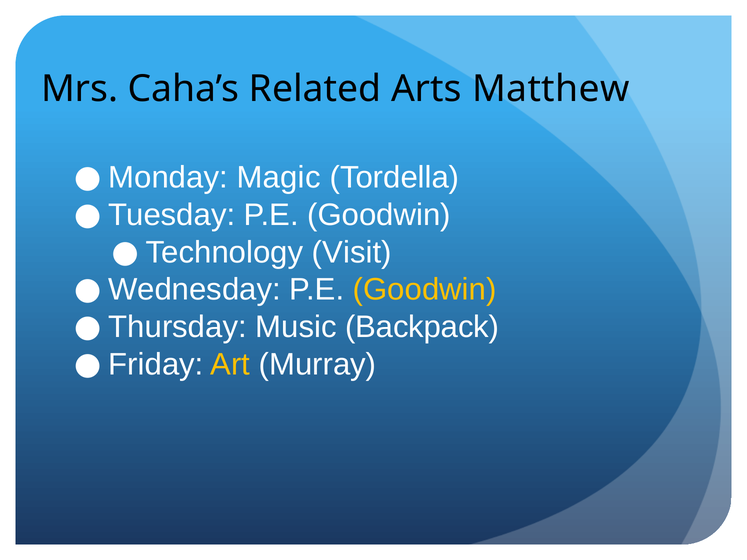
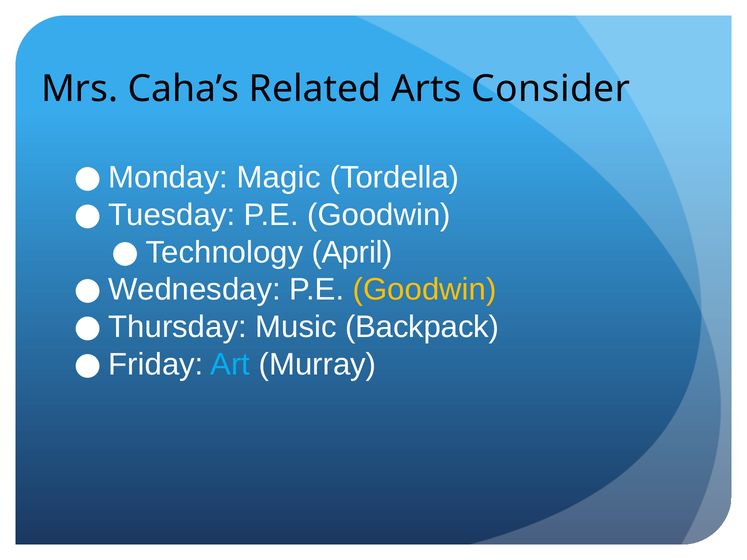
Matthew: Matthew -> Consider
Visit: Visit -> April
Art colour: yellow -> light blue
